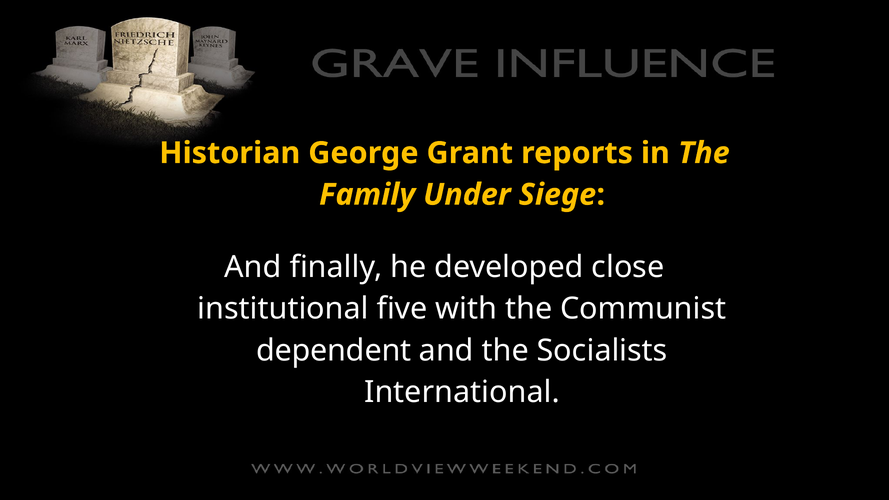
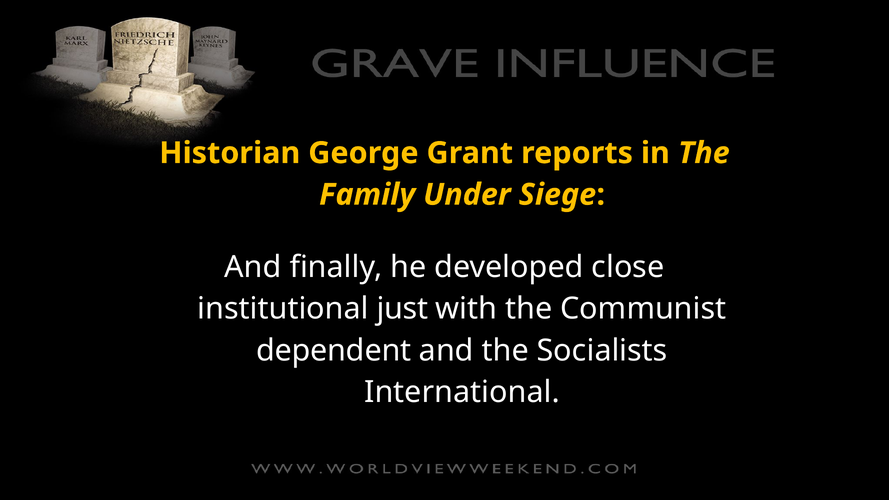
five: five -> just
